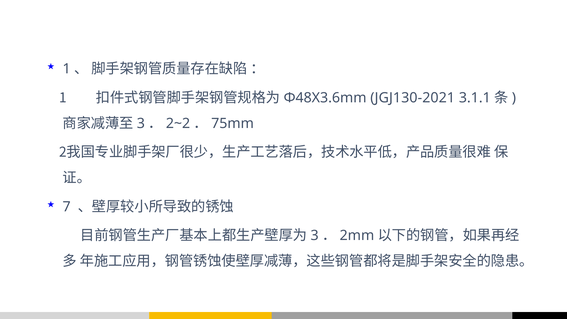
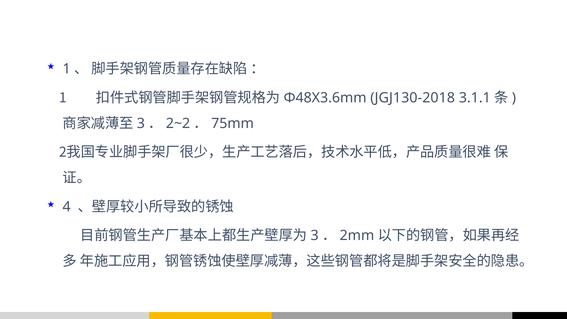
JGJ130-2021: JGJ130-2021 -> JGJ130-2018
7: 7 -> 4
